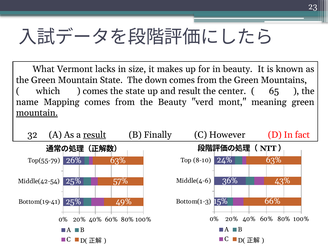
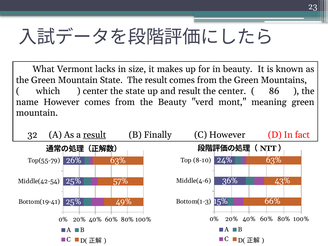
The down: down -> result
comes at (95, 91): comes -> center
65: 65 -> 86
name Mapping: Mapping -> However
mountain at (37, 113) underline: present -> none
